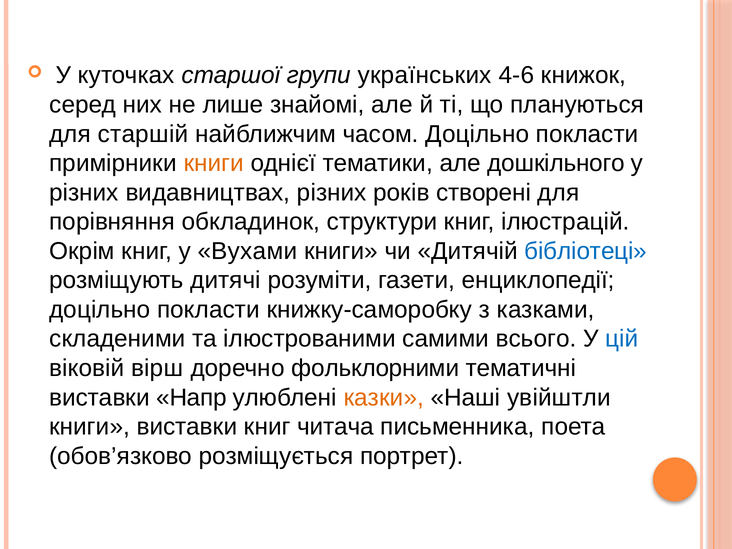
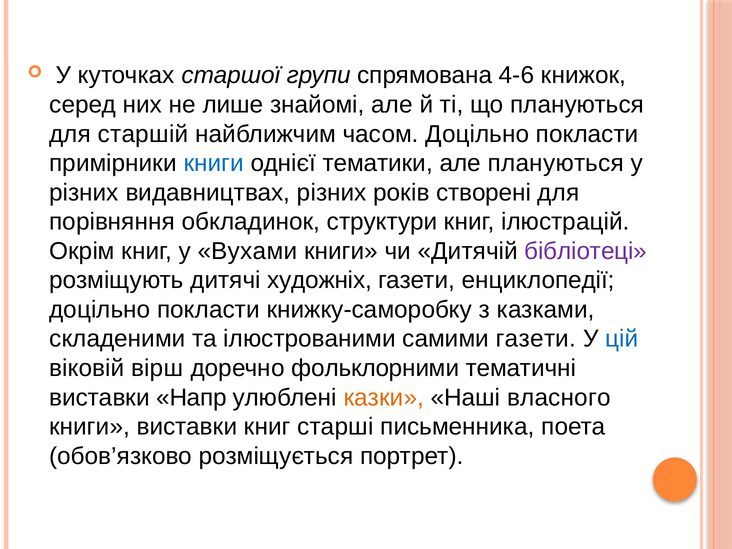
українських: українських -> спрямована
книги at (214, 163) colour: orange -> blue
але дошкільного: дошкільного -> плануються
бібліотеці colour: blue -> purple
розуміти: розуміти -> художніх
самими всього: всього -> газети
увійштли: увійштли -> власного
читача: читача -> старші
